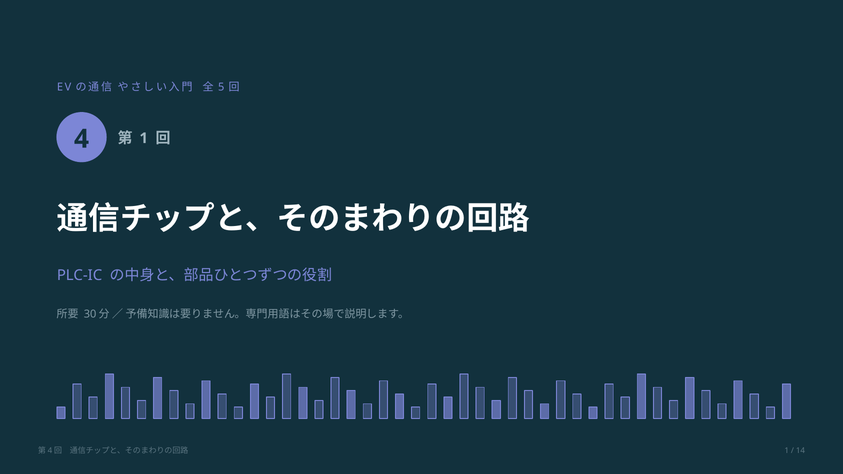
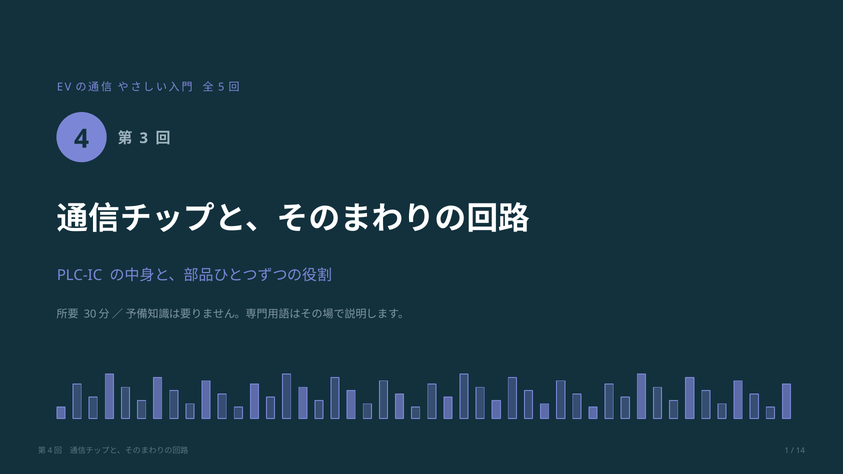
1 at (144, 138): 1 -> 3
